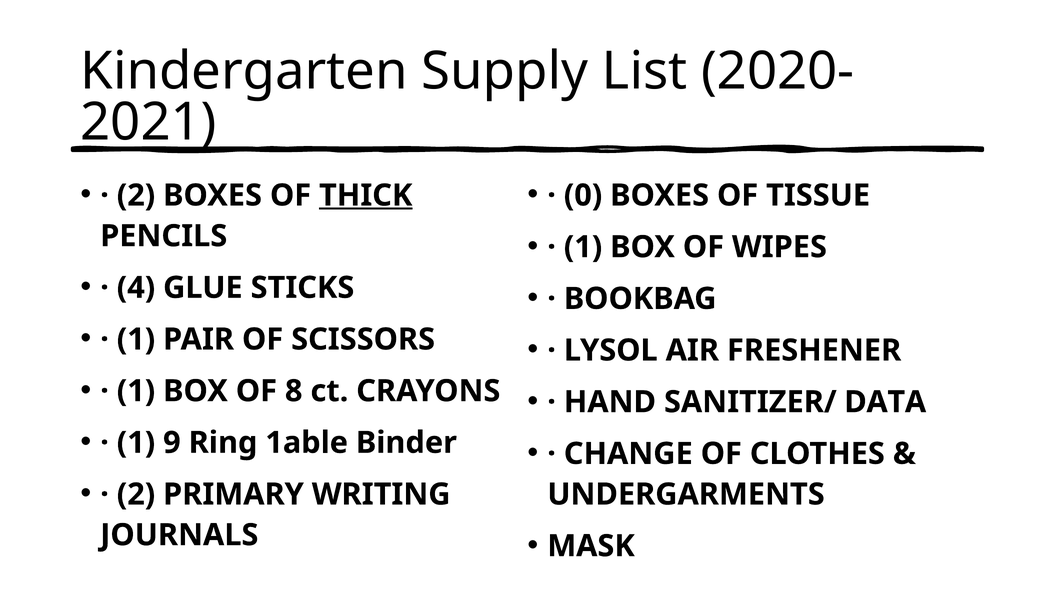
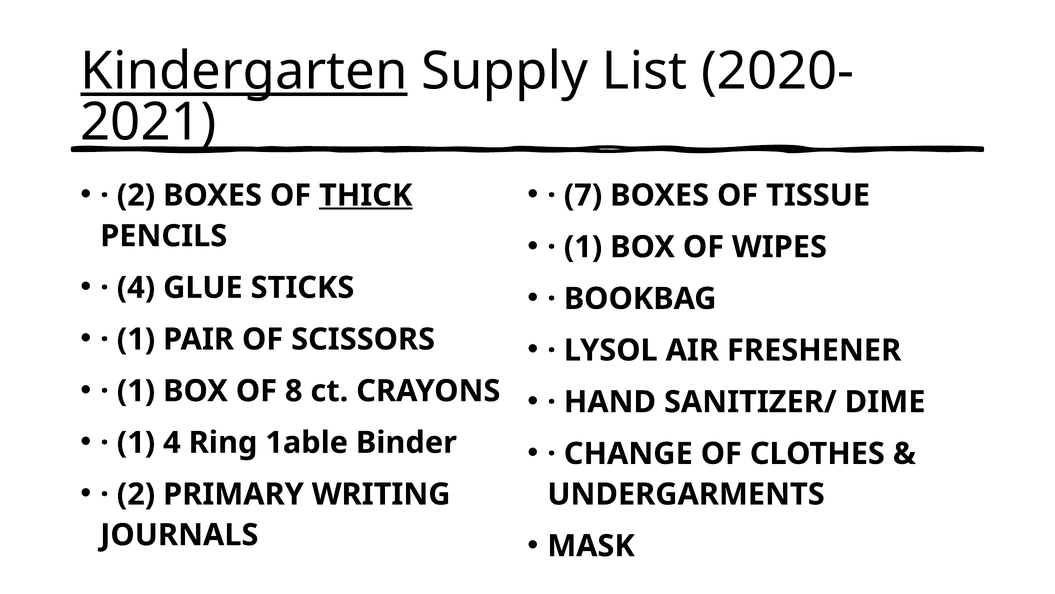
Kindergarten underline: none -> present
0: 0 -> 7
DATA: DATA -> DIME
1 9: 9 -> 4
